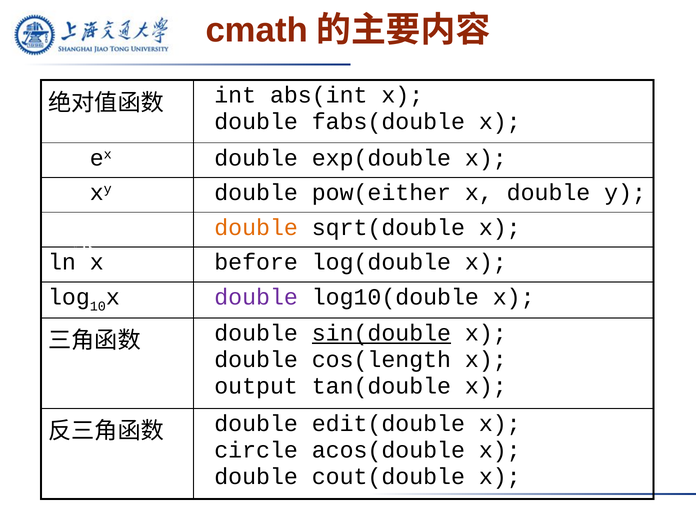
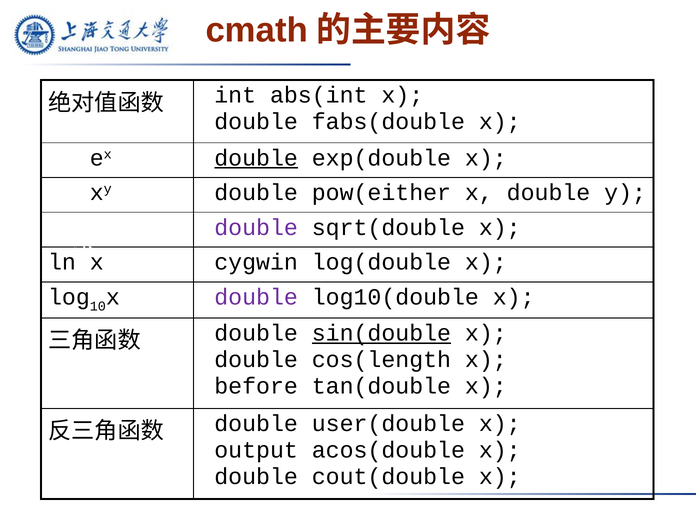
double at (256, 158) underline: none -> present
double at (256, 228) colour: orange -> purple
before: before -> cygwin
output: output -> before
edit(double: edit(double -> user(double
circle: circle -> output
